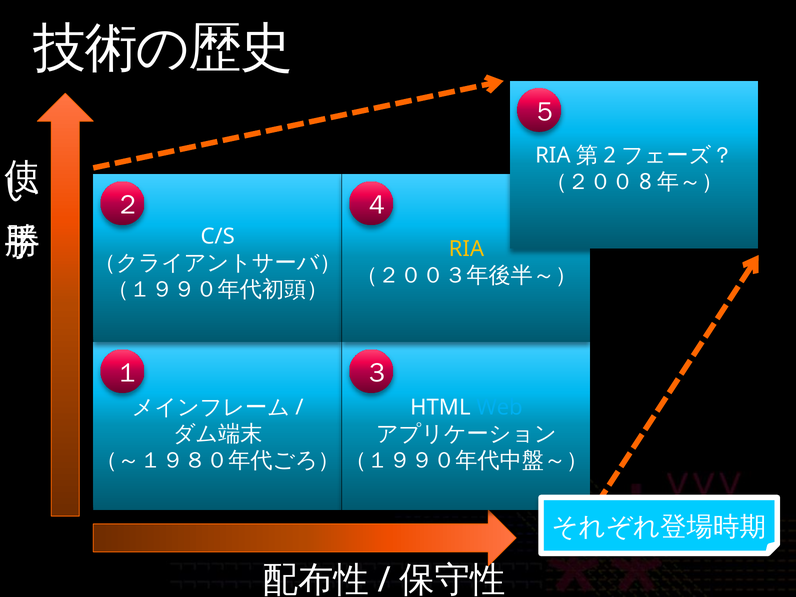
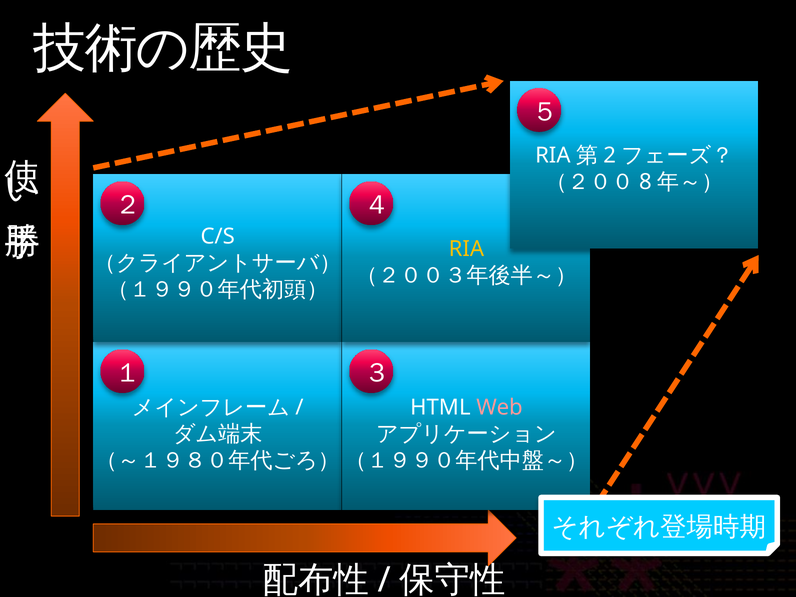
Web colour: light blue -> pink
